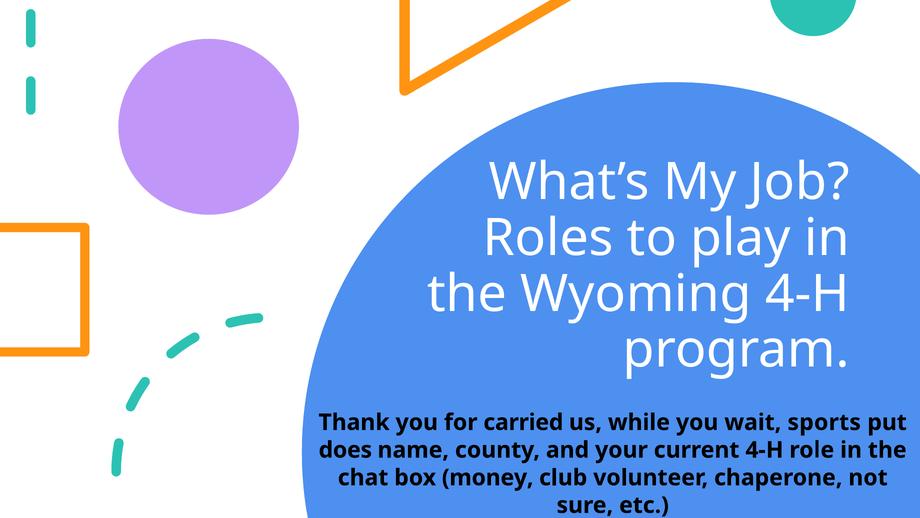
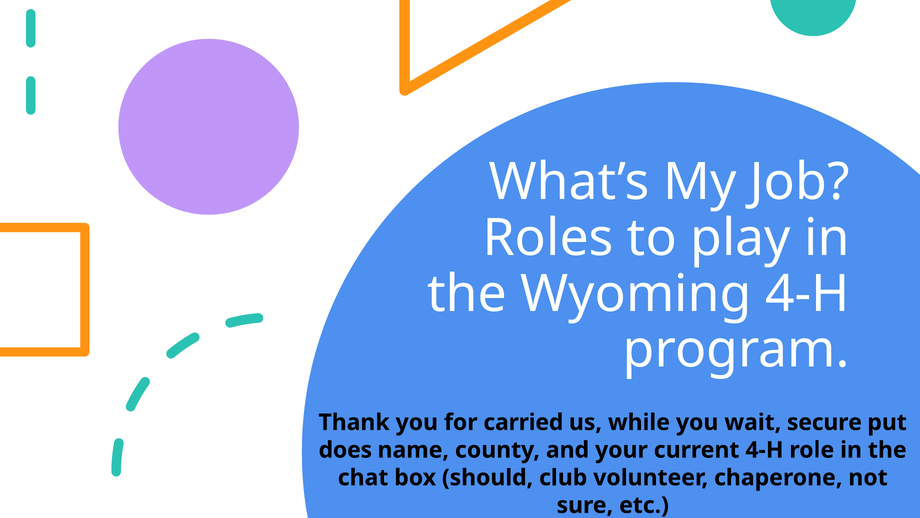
sports: sports -> secure
money: money -> should
